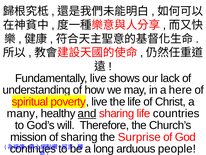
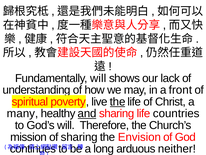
Fundamentally live: live -> will
here: here -> front
the at (118, 101) underline: none -> present
Surprise: Surprise -> Envision
people: people -> neither
